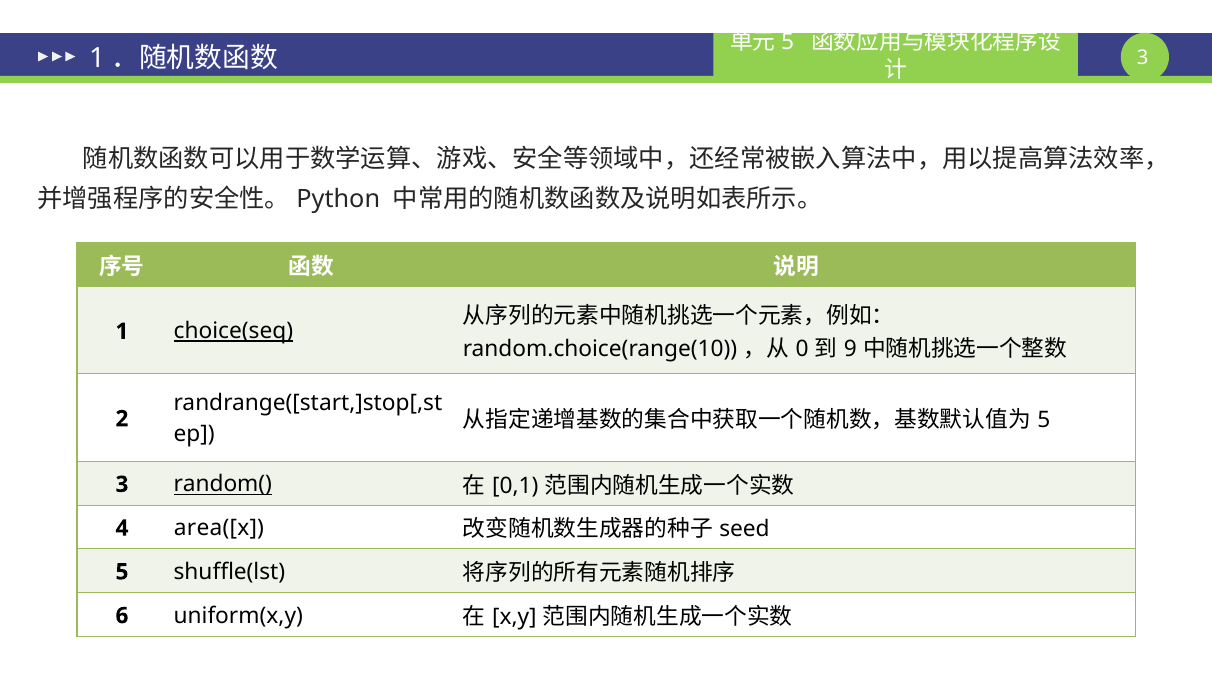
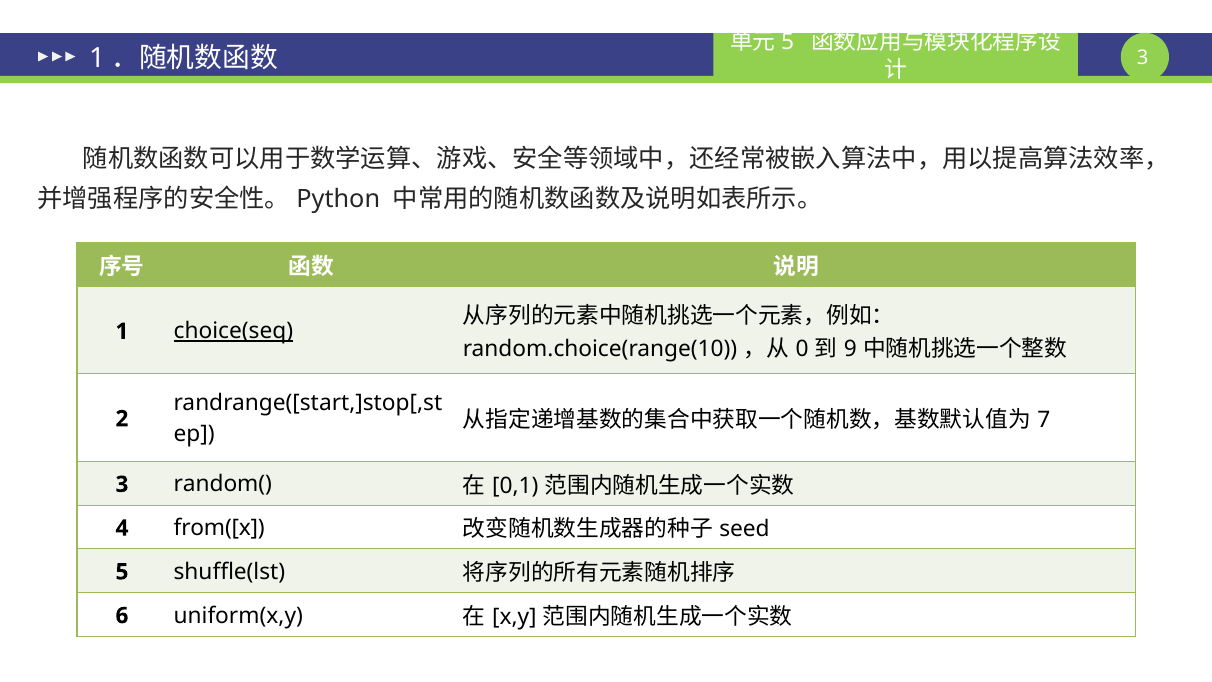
5 at (1044, 420): 5 -> 7
random( underline: present -> none
area([x: area([x -> from([x
